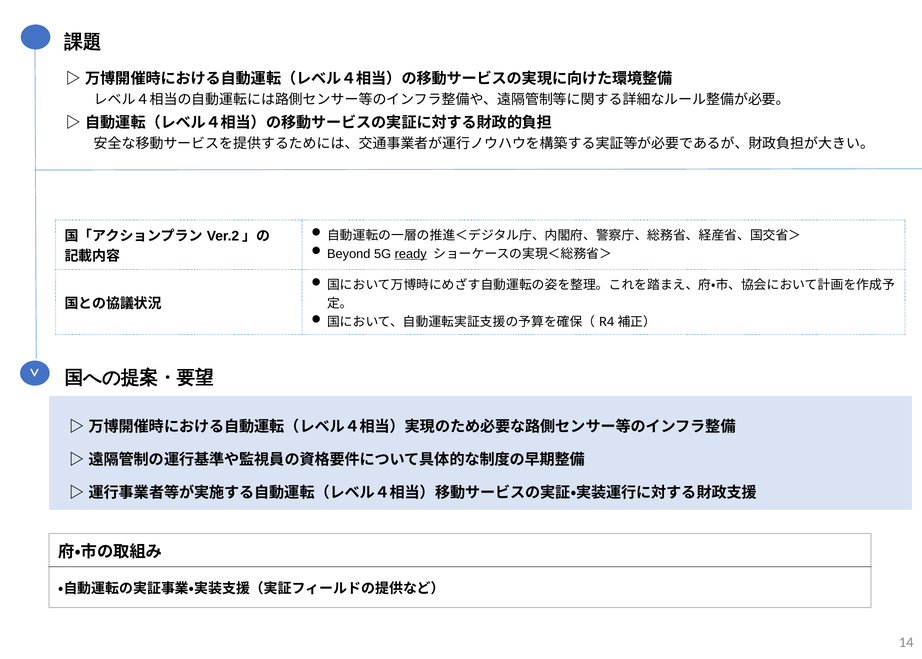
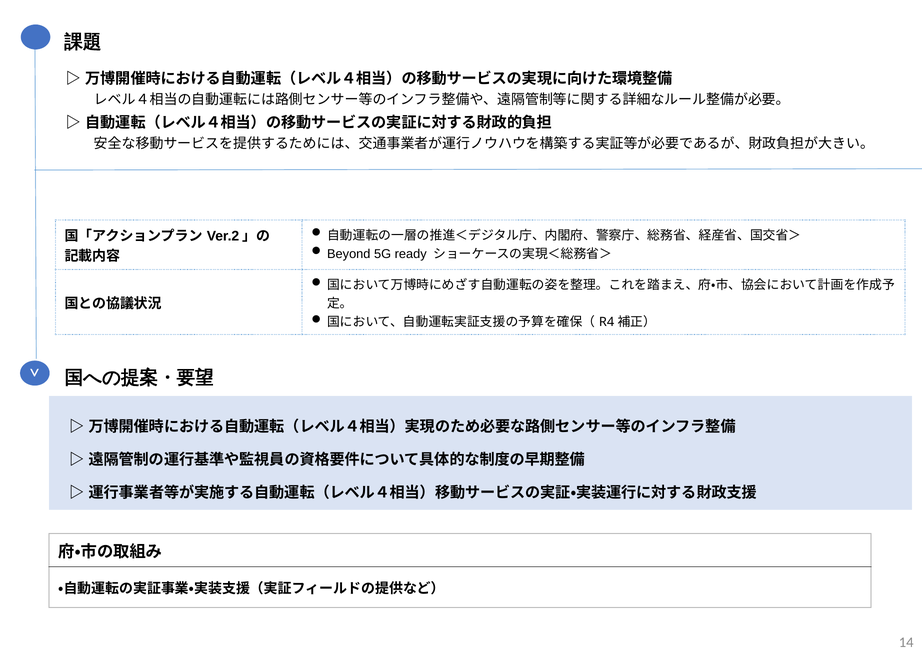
ready underline: present -> none
